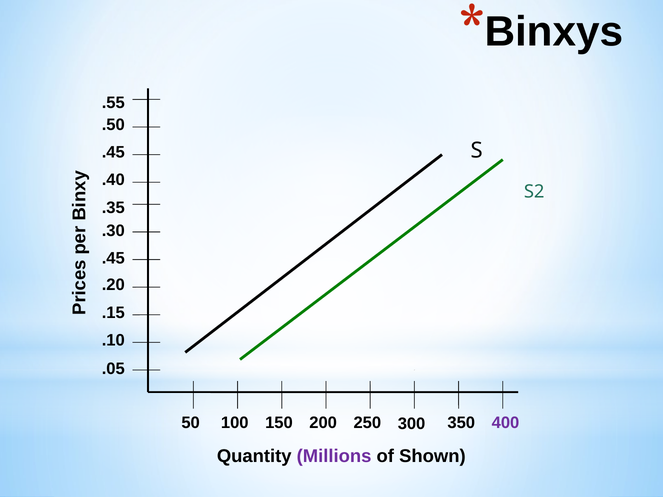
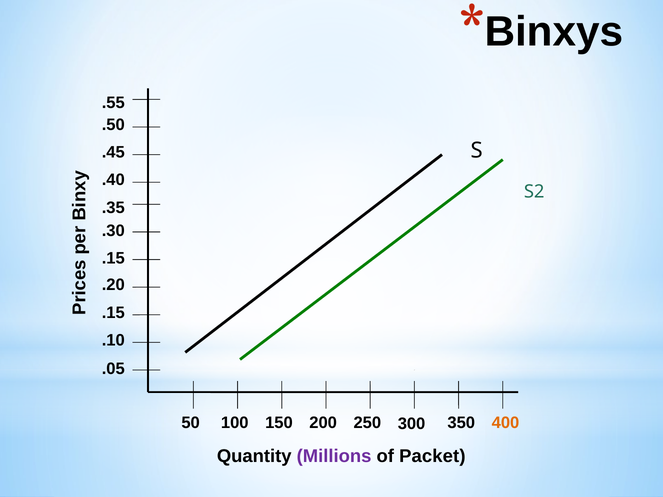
.45 at (113, 258): .45 -> .15
400 colour: purple -> orange
Shown: Shown -> Packet
